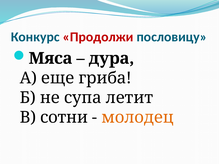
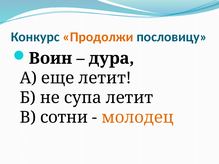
Продолжи colour: red -> orange
Мяса: Мяса -> Воин
еще гриба: гриба -> летит
